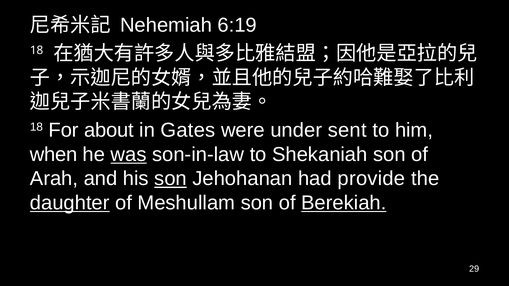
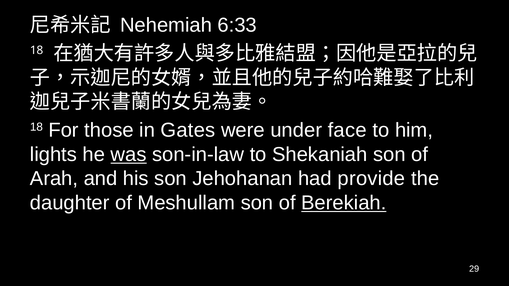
6:19: 6:19 -> 6:33
about: about -> those
sent: sent -> face
when: when -> lights
son at (171, 179) underline: present -> none
daughter underline: present -> none
